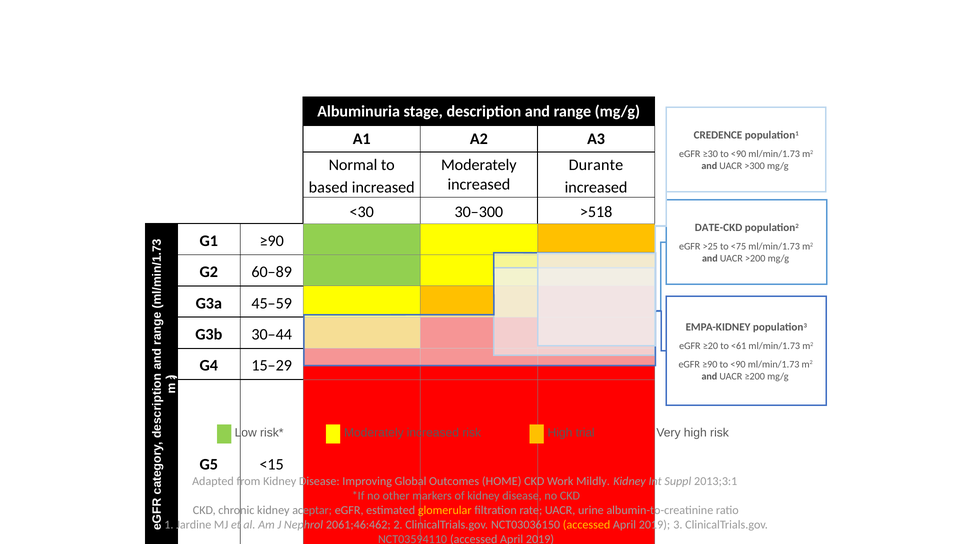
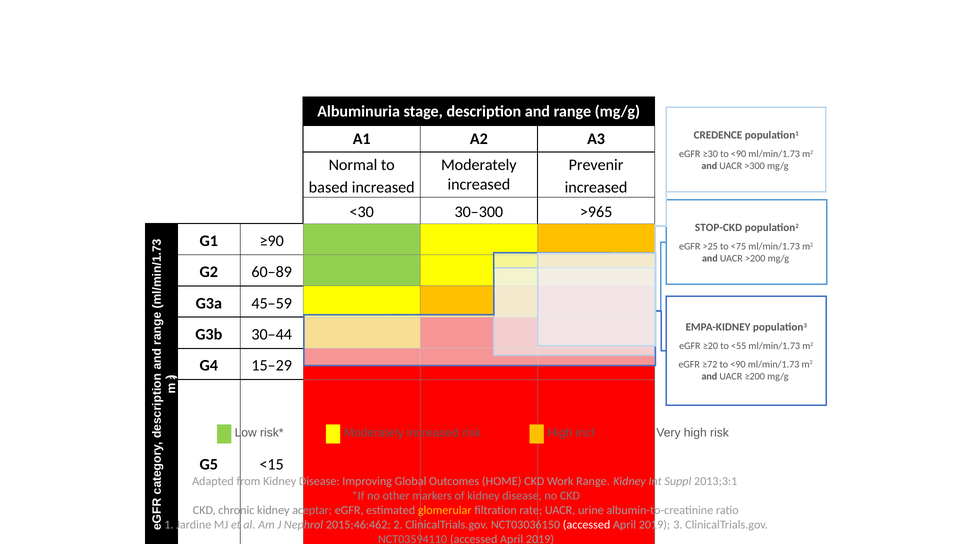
Durante: Durante -> Prevenir
>518: >518 -> >965
DATE-CKD: DATE-CKD -> STOP-CKD
<61: <61 -> <55
eGFR ≥90: ≥90 -> ≥72
trial: trial -> incl
Work Mildly: Mildly -> Range
2061;46:462: 2061;46:462 -> 2015;46:462
accessed at (587, 525) colour: yellow -> white
